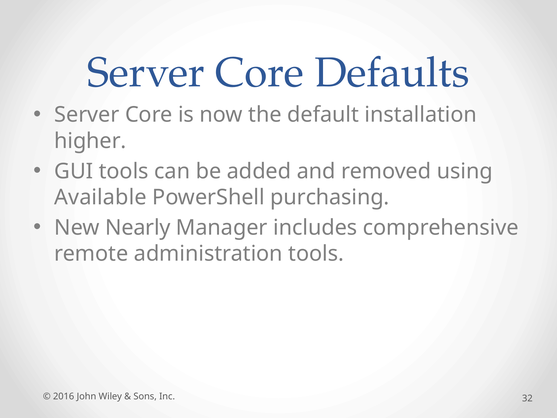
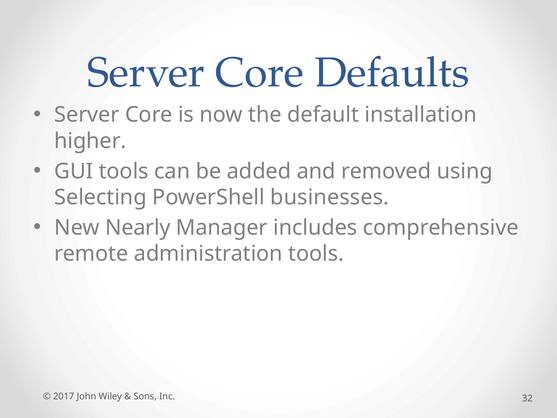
Available: Available -> Selecting
purchasing: purchasing -> businesses
2016: 2016 -> 2017
